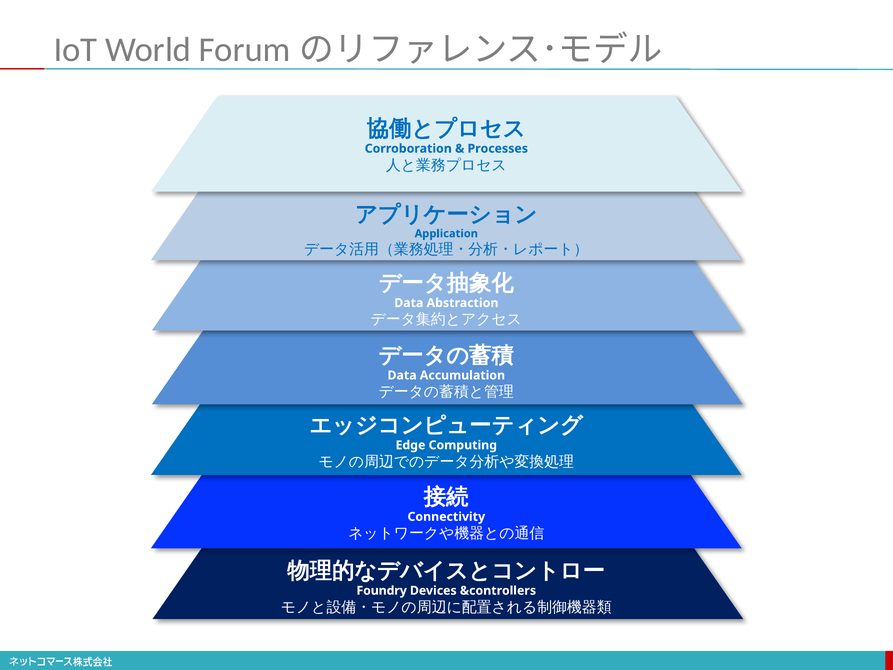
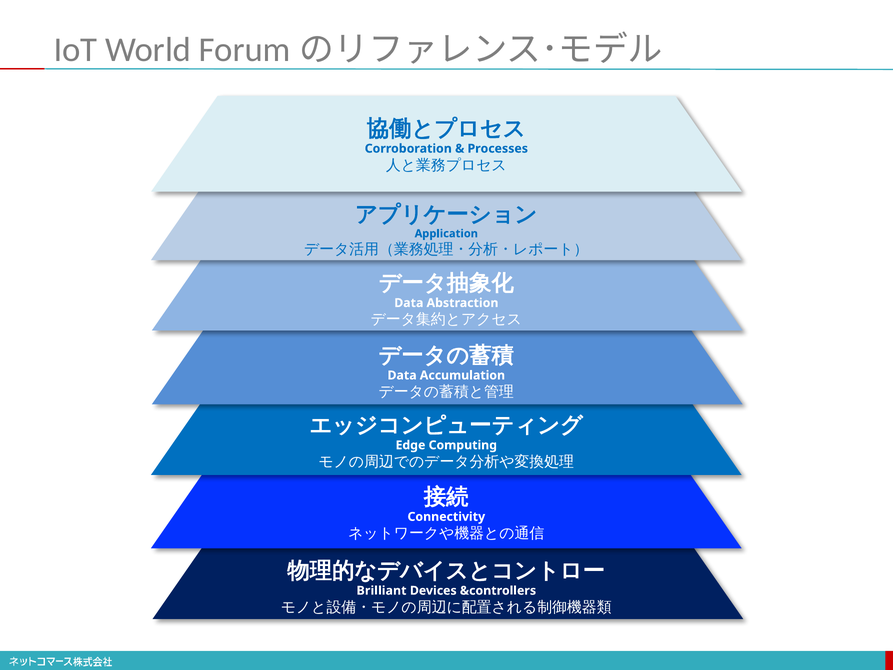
Foundry: Foundry -> Brilliant
